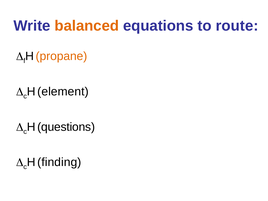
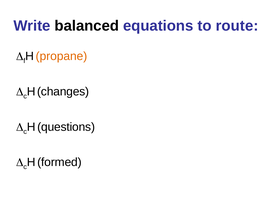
balanced colour: orange -> black
element: element -> changes
finding: finding -> formed
